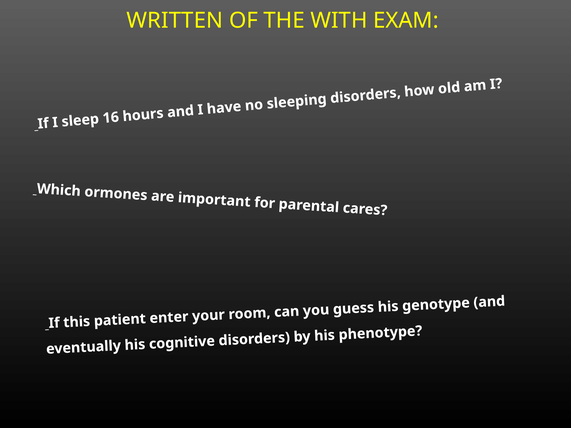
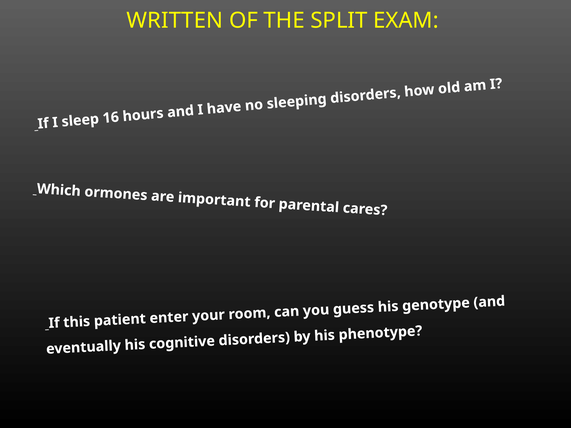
WITH: WITH -> SPLIT
